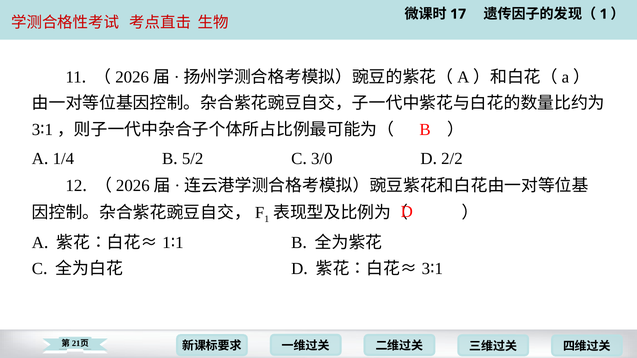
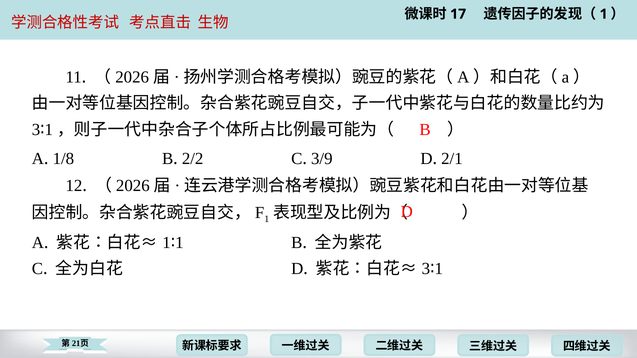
1/4: 1/4 -> 1/8
5/2: 5/2 -> 2/2
3/0: 3/0 -> 3/9
2/2: 2/2 -> 2/1
